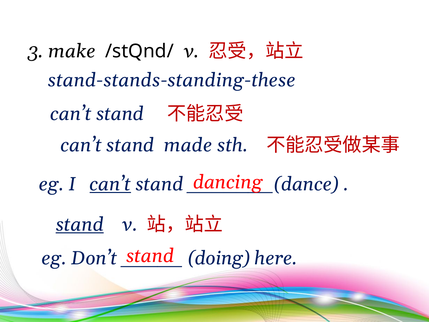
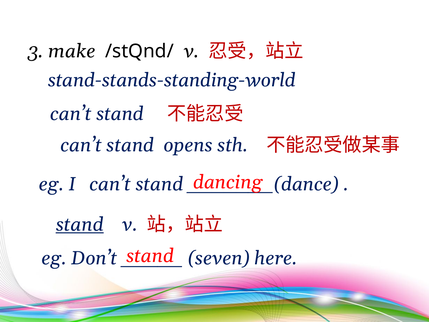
stand-stands-standing-these: stand-stands-standing-these -> stand-stands-standing-world
made: made -> opens
can’t at (110, 184) underline: present -> none
doing: doing -> seven
